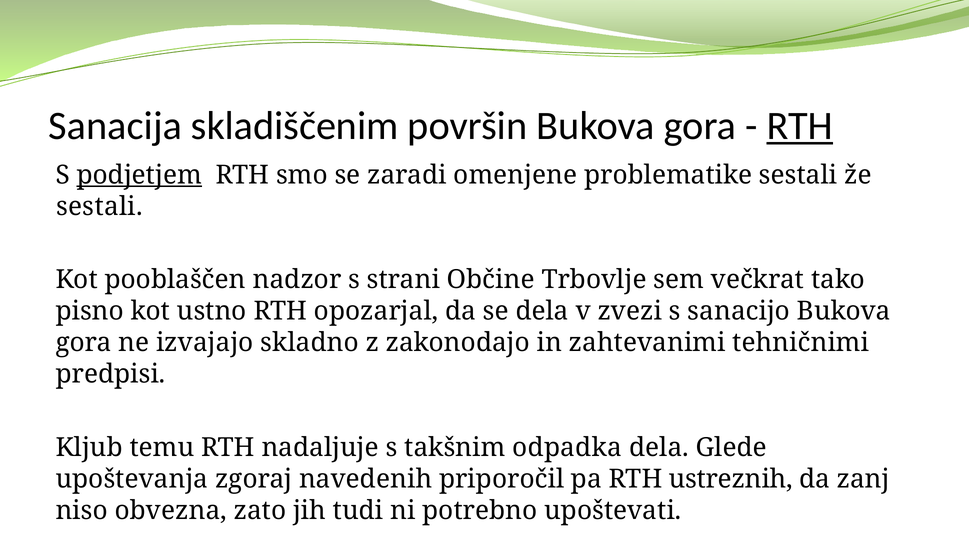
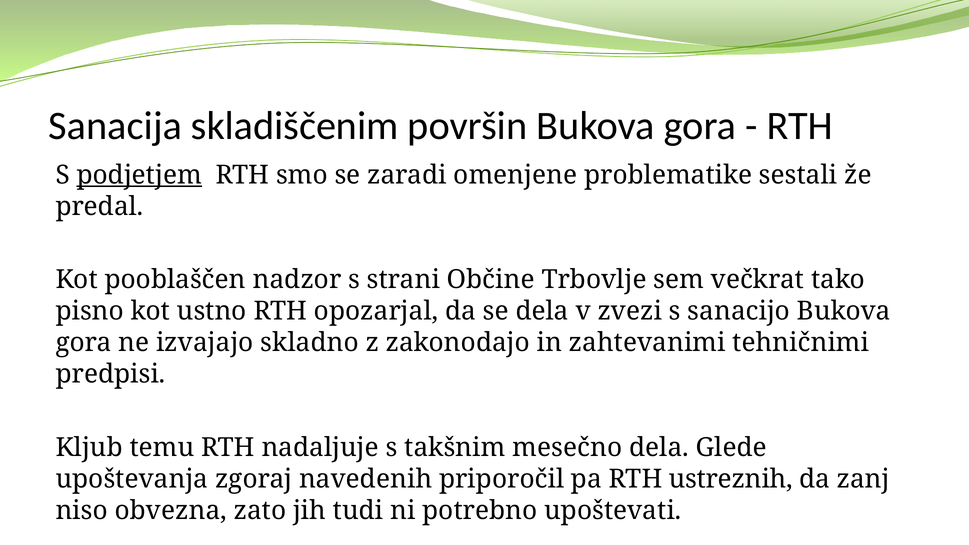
RTH at (800, 126) underline: present -> none
sestali at (99, 206): sestali -> predal
odpadka: odpadka -> mesečno
